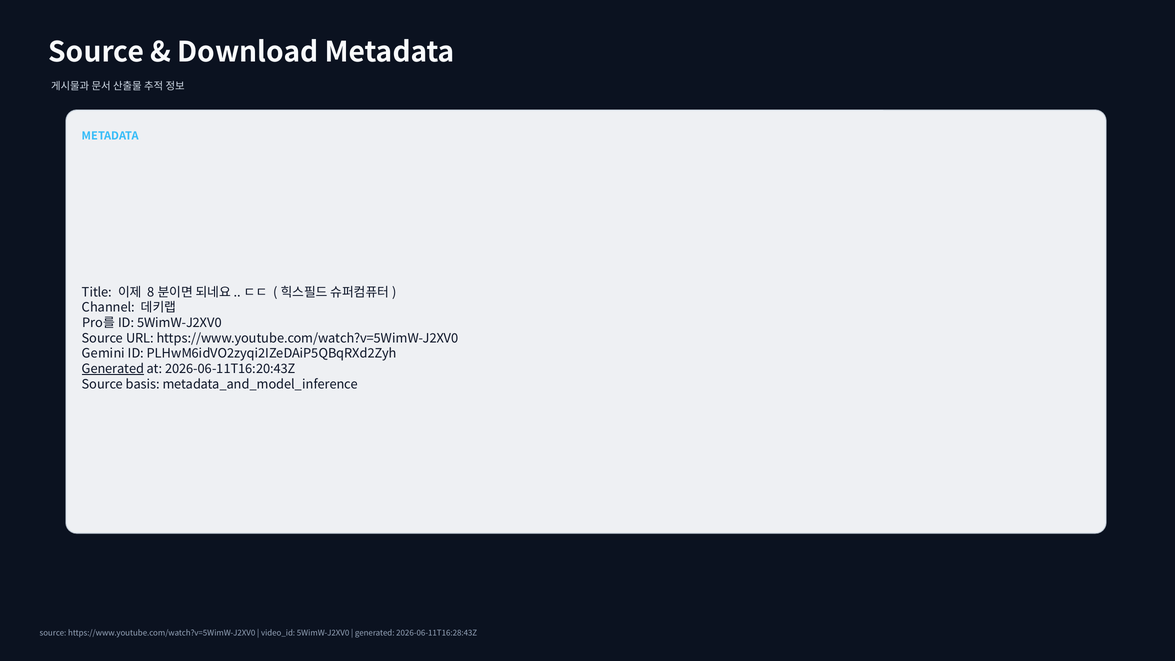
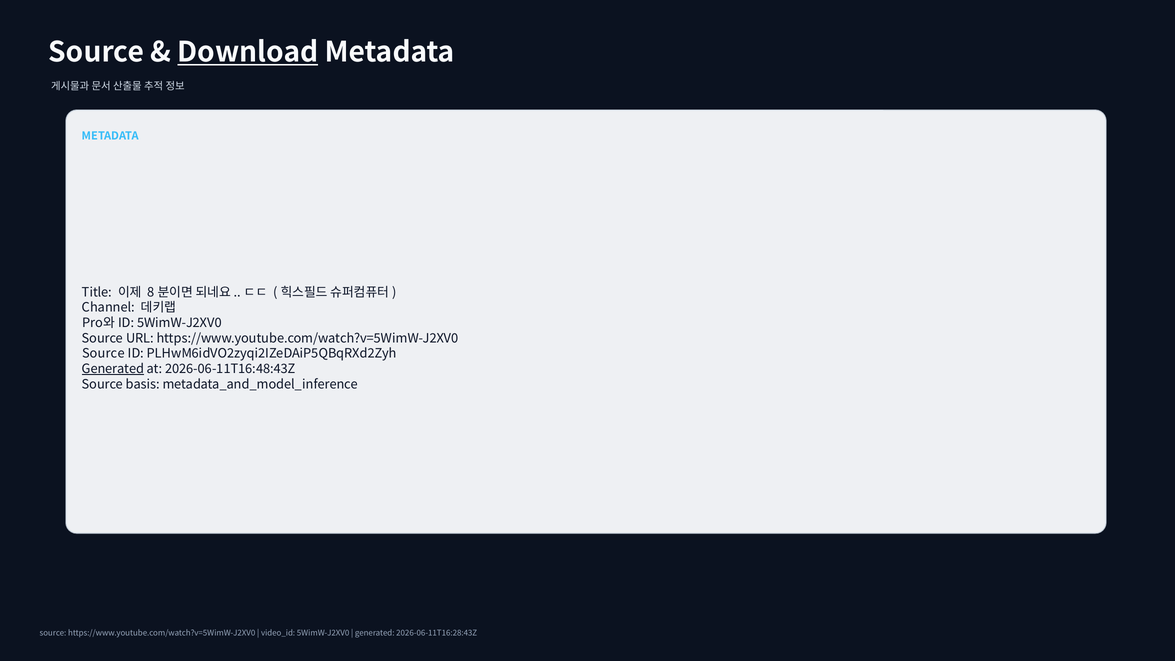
Download underline: none -> present
Pro를: Pro를 -> Pro와
Gemini at (103, 354): Gemini -> Source
2026-06-11T16:20:43Z: 2026-06-11T16:20:43Z -> 2026-06-11T16:48:43Z
